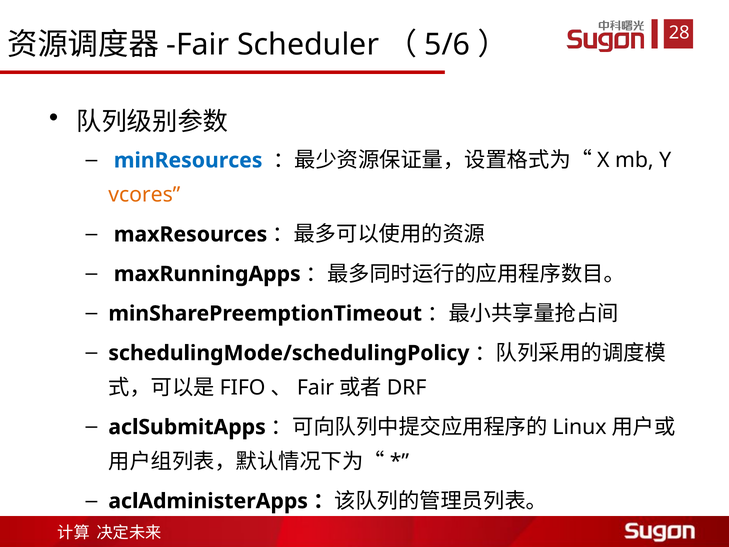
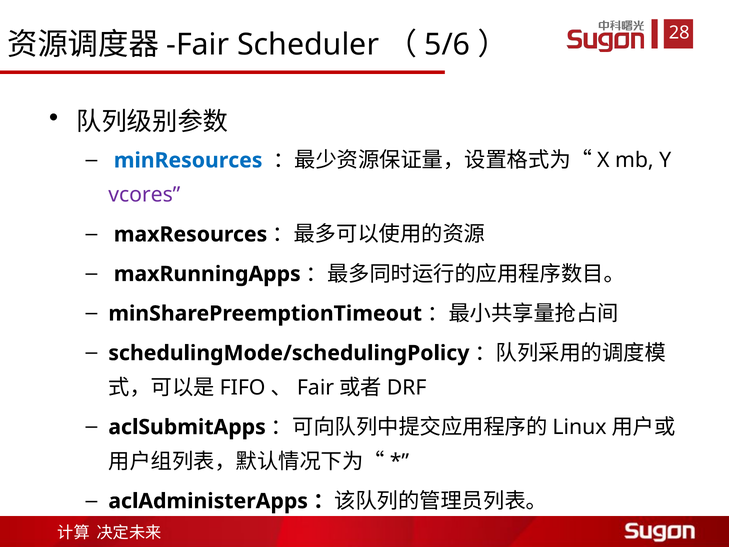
vcores colour: orange -> purple
